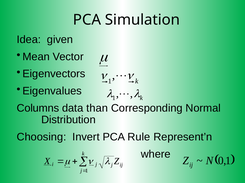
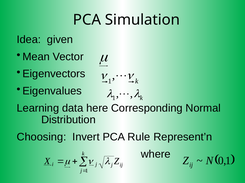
Columns: Columns -> Learning
than: than -> here
